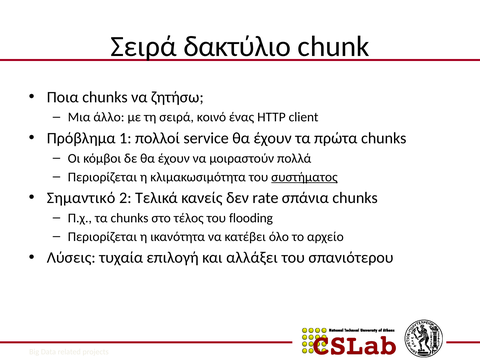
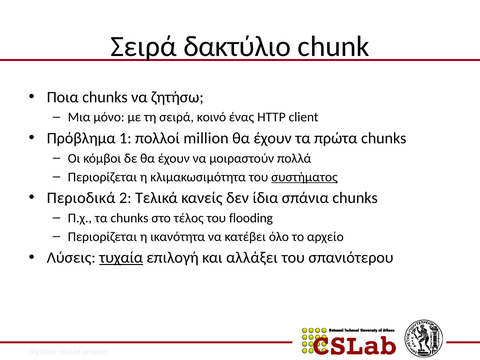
άλλο: άλλο -> μόνο
service: service -> million
Σημαντικό: Σημαντικό -> Περιοδικά
rate: rate -> ίδια
τυχαία underline: none -> present
